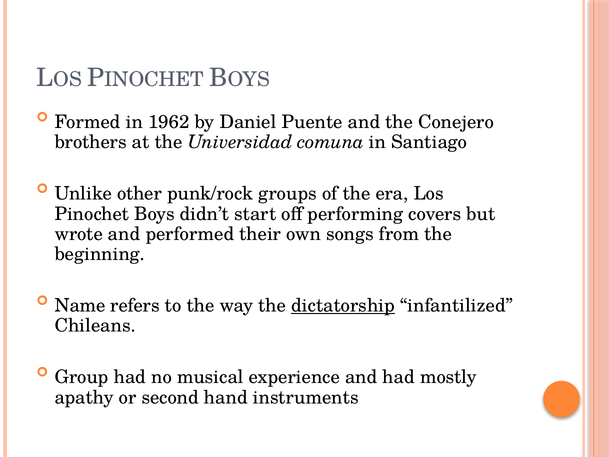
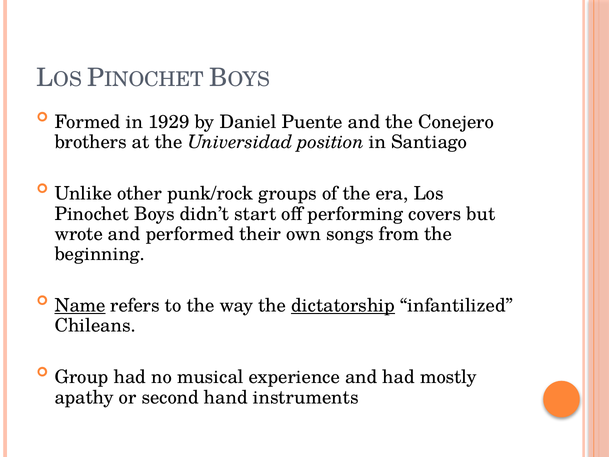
1962: 1962 -> 1929
comuna: comuna -> position
Name underline: none -> present
